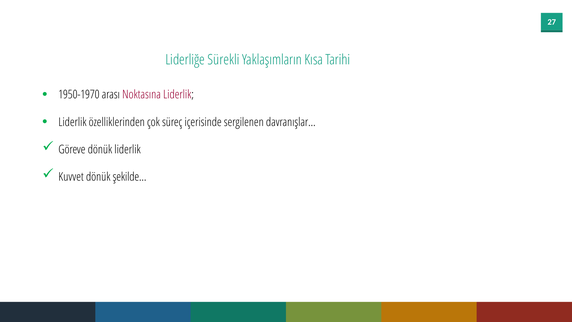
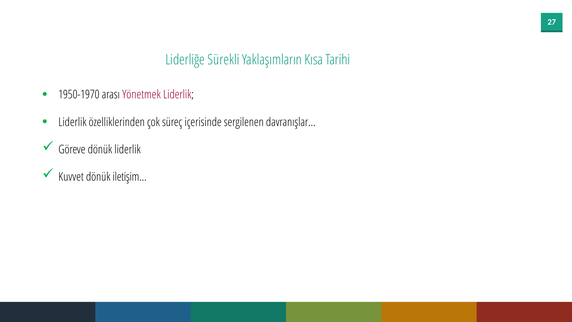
Noktasına: Noktasına -> Yönetmek
şekilde…: şekilde… -> iletişim…
